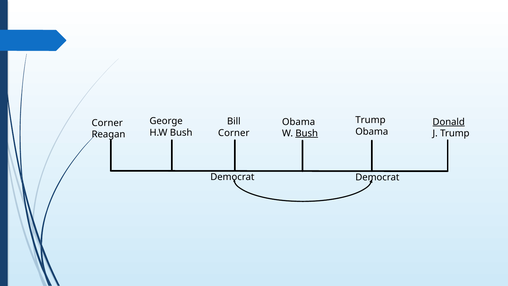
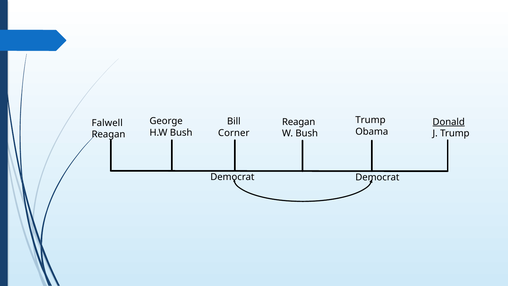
Obama at (299, 122): Obama -> Reagan
Corner at (107, 123): Corner -> Falwell
Bush at (307, 133) underline: present -> none
